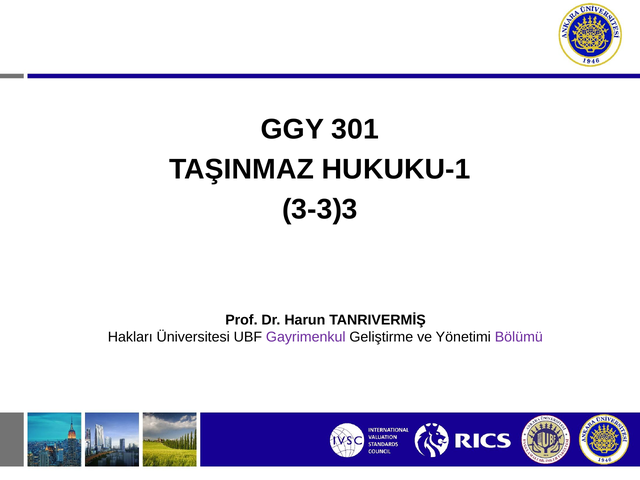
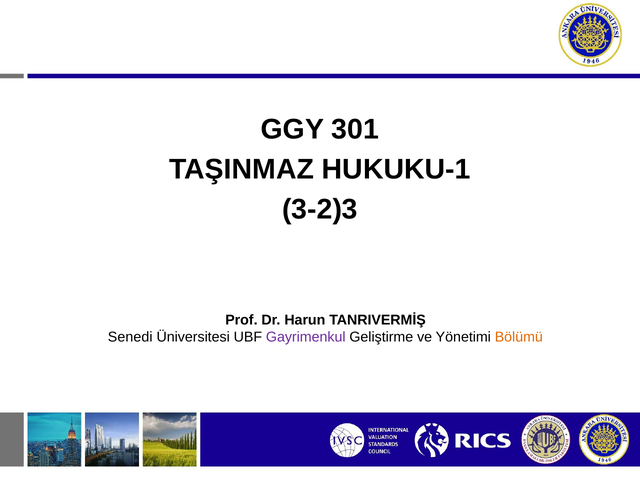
3-3)3: 3-3)3 -> 3-2)3
Hakları: Hakları -> Senedi
Bölümü colour: purple -> orange
